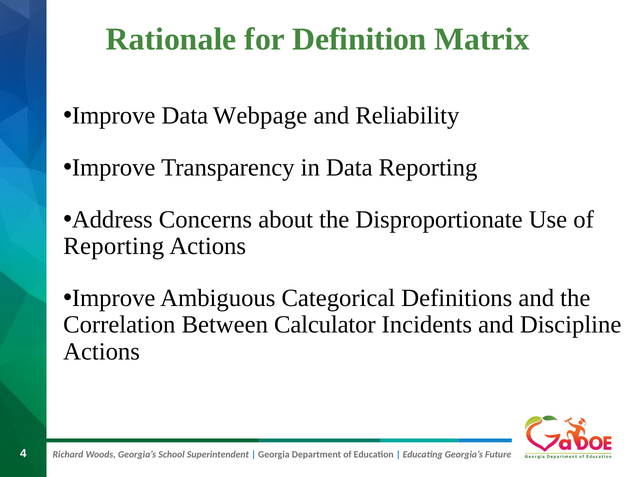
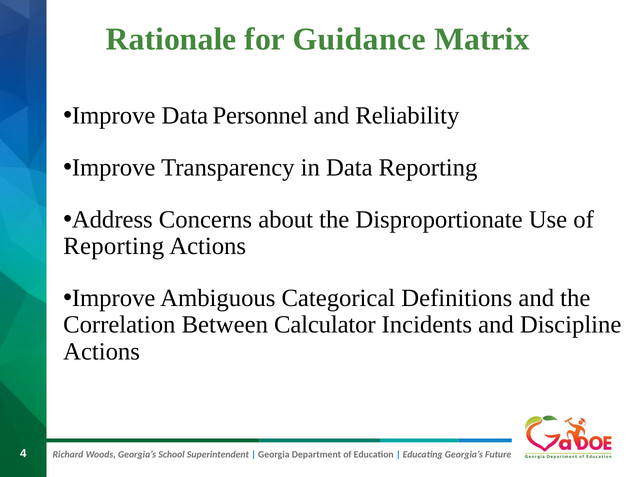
Definition: Definition -> Guidance
Webpage: Webpage -> Personnel
